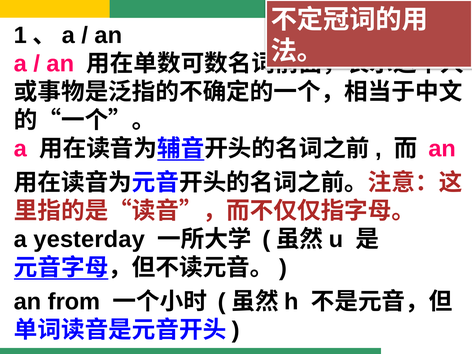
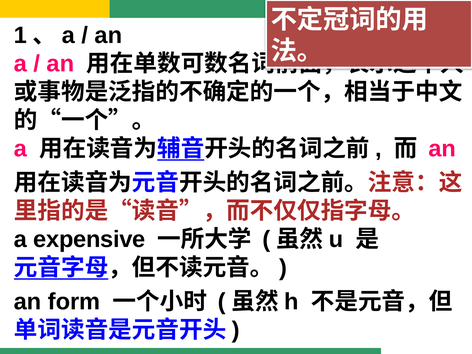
yesterday: yesterday -> expensive
from: from -> form
